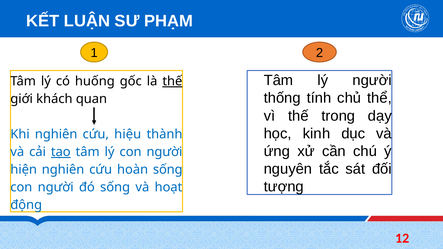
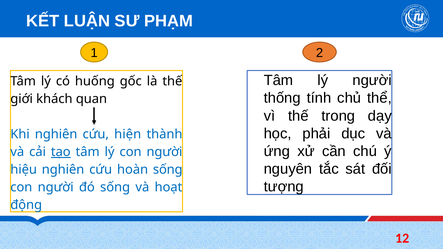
thế at (172, 81) underline: present -> none
kinh: kinh -> phải
hiệu: hiệu -> hiện
hiện: hiện -> hiệu
